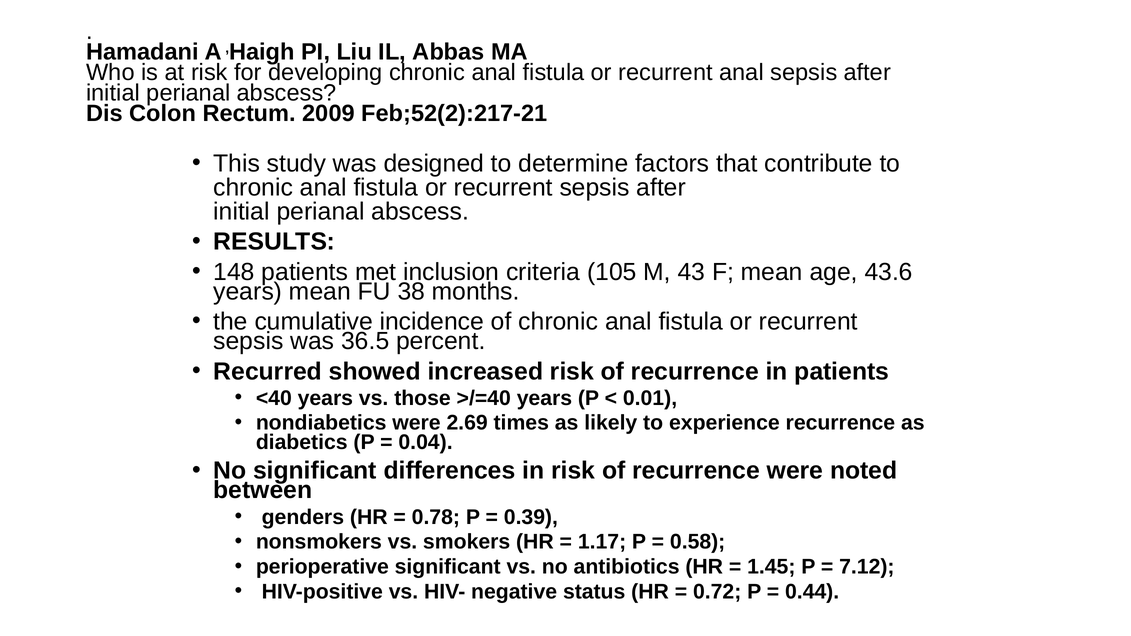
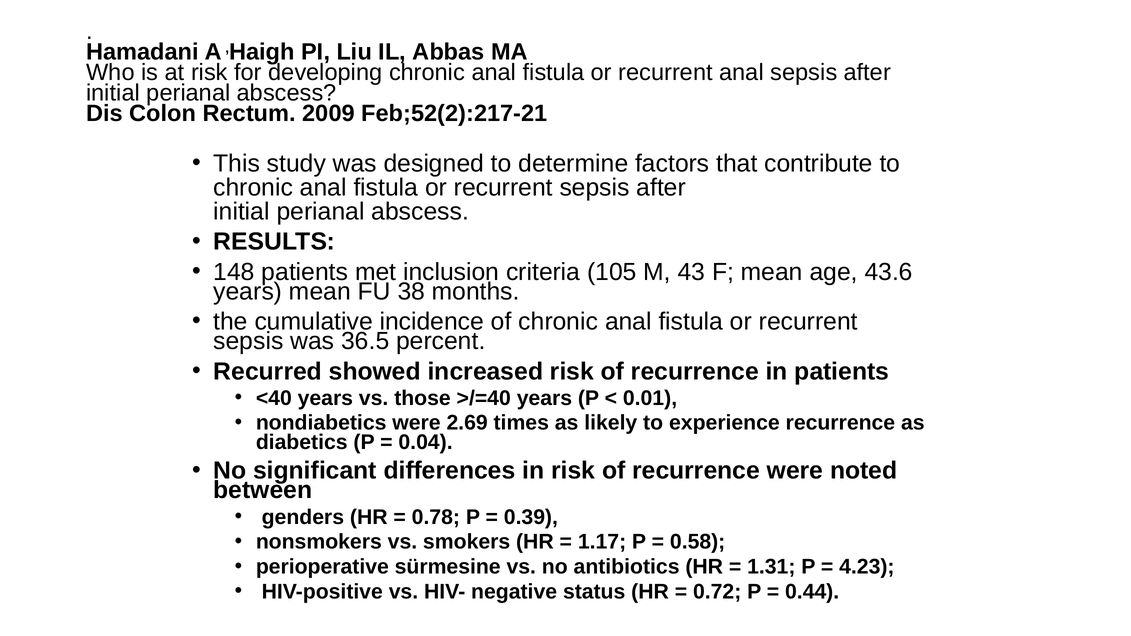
perioperative significant: significant -> sürmesine
1.45: 1.45 -> 1.31
7.12: 7.12 -> 4.23
